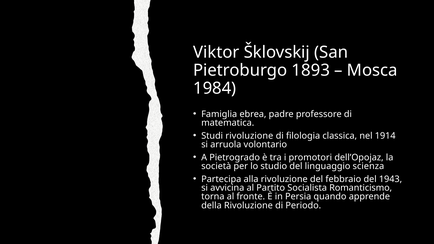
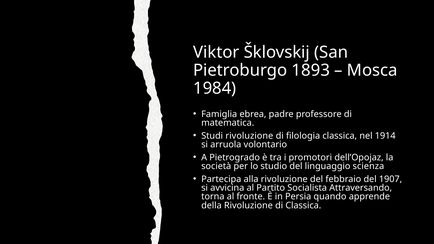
1943: 1943 -> 1907
Romanticismo: Romanticismo -> Attraversando
di Periodo: Periodo -> Classica
